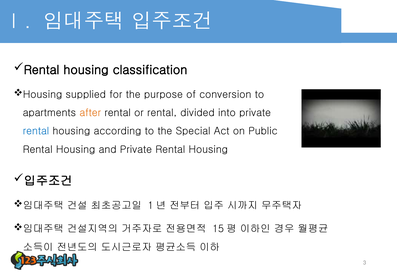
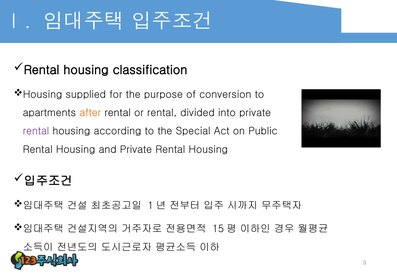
rental at (36, 131) colour: blue -> purple
